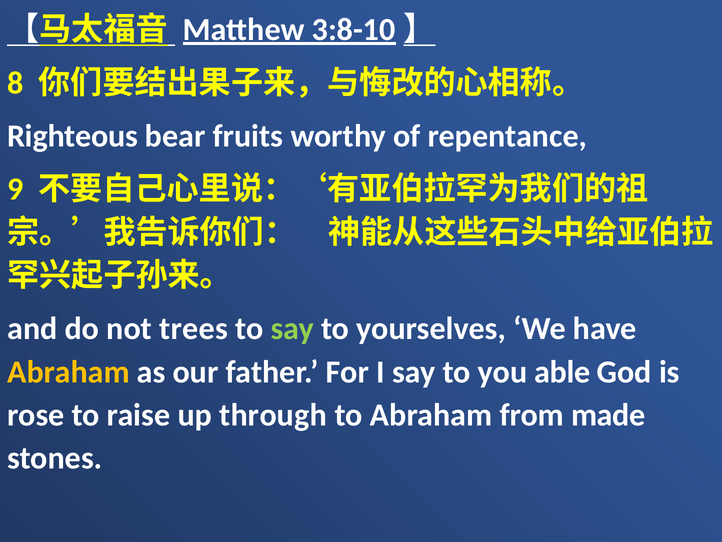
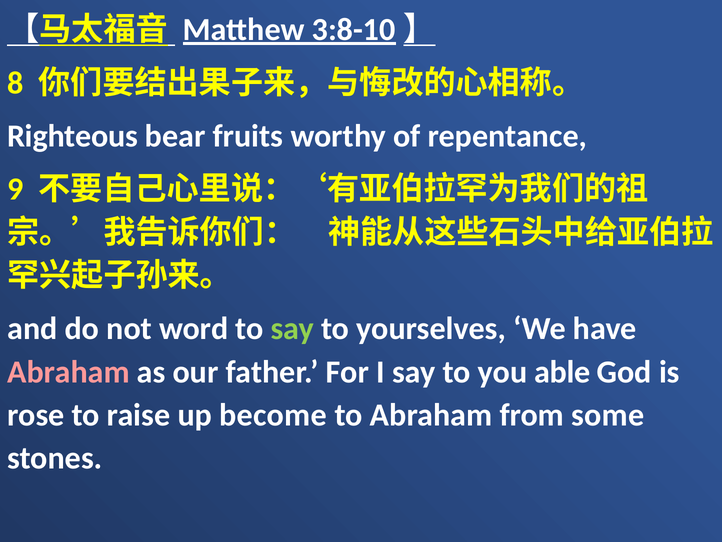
trees: trees -> word
Abraham at (68, 372) colour: yellow -> pink
through: through -> become
made: made -> some
